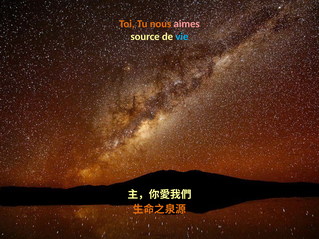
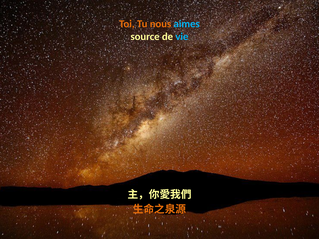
aimes colour: pink -> light blue
